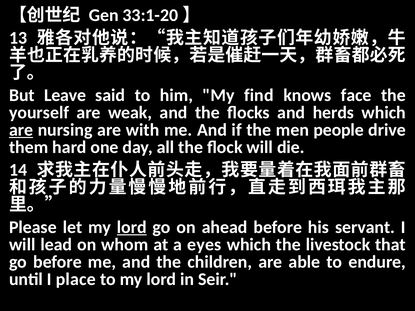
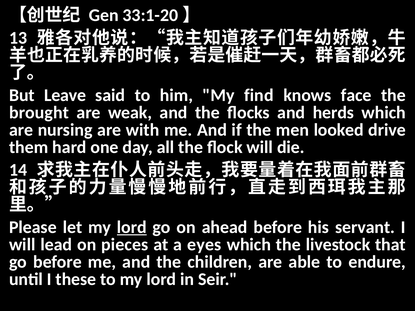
yourself: yourself -> brought
are at (21, 130) underline: present -> none
people: people -> looked
whom: whom -> pieces
place: place -> these
